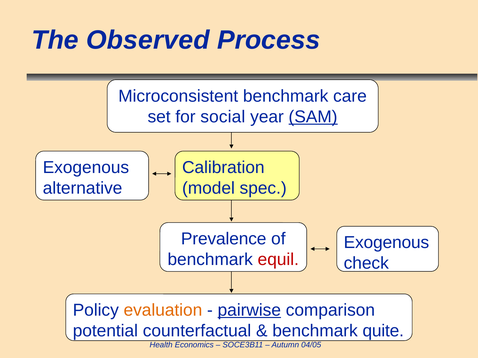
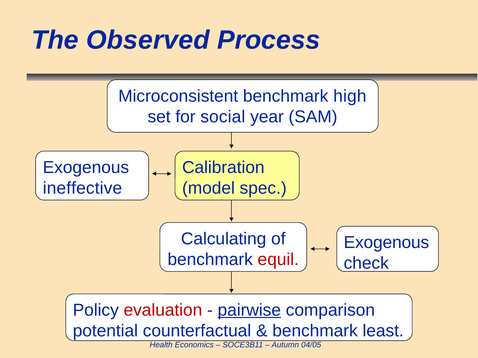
care: care -> high
SAM underline: present -> none
alternative: alternative -> ineffective
Prevalence: Prevalence -> Calculating
evaluation colour: orange -> red
quite: quite -> least
